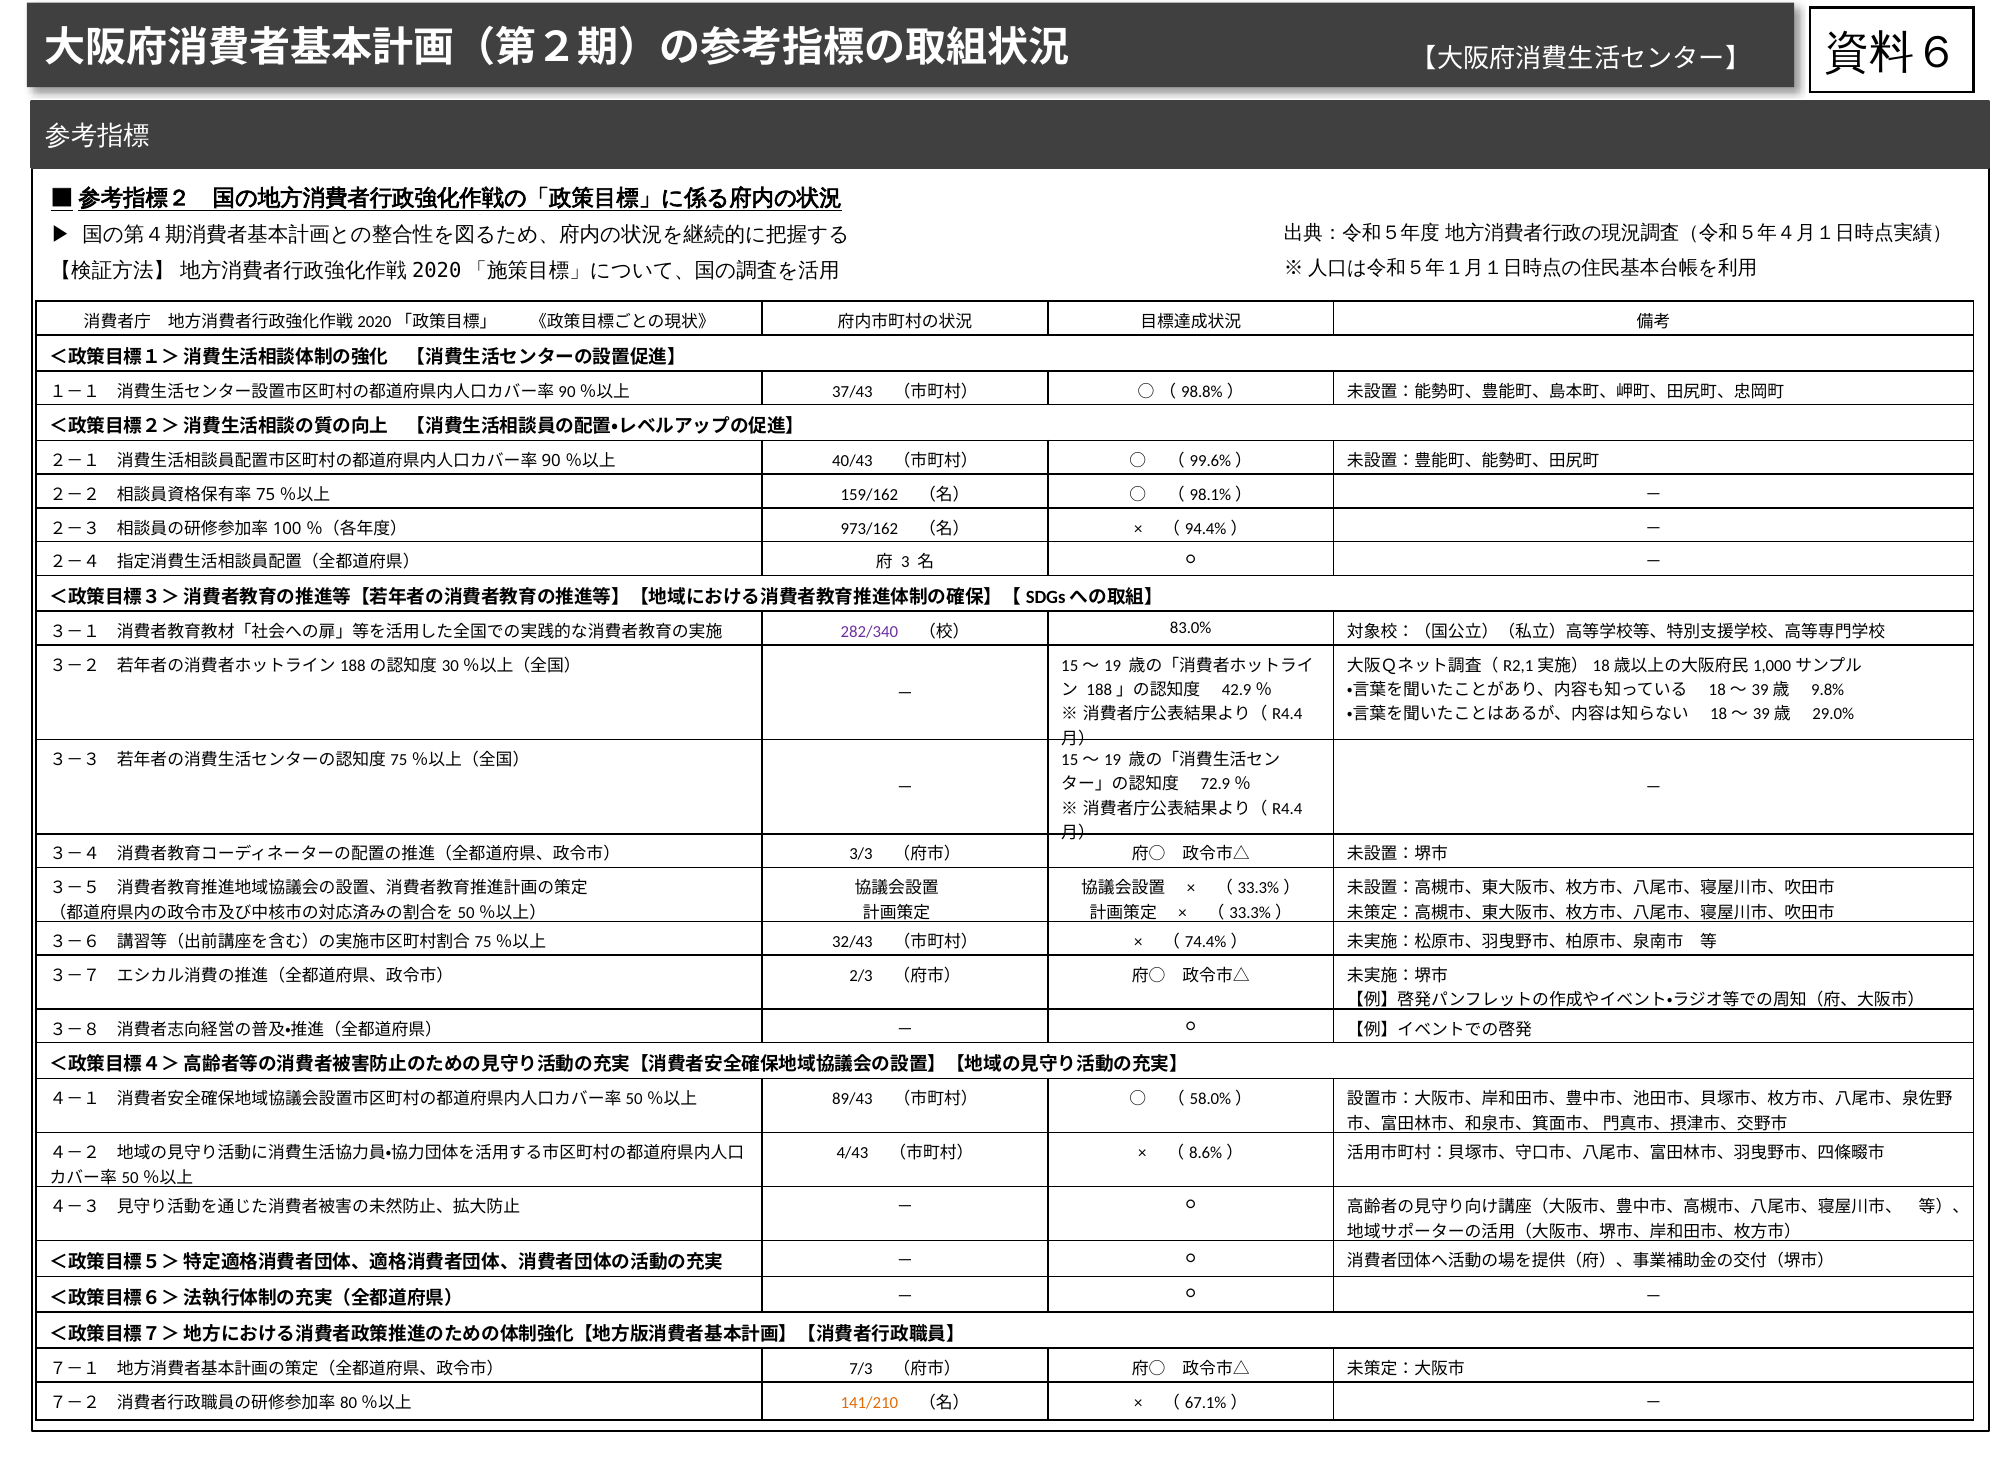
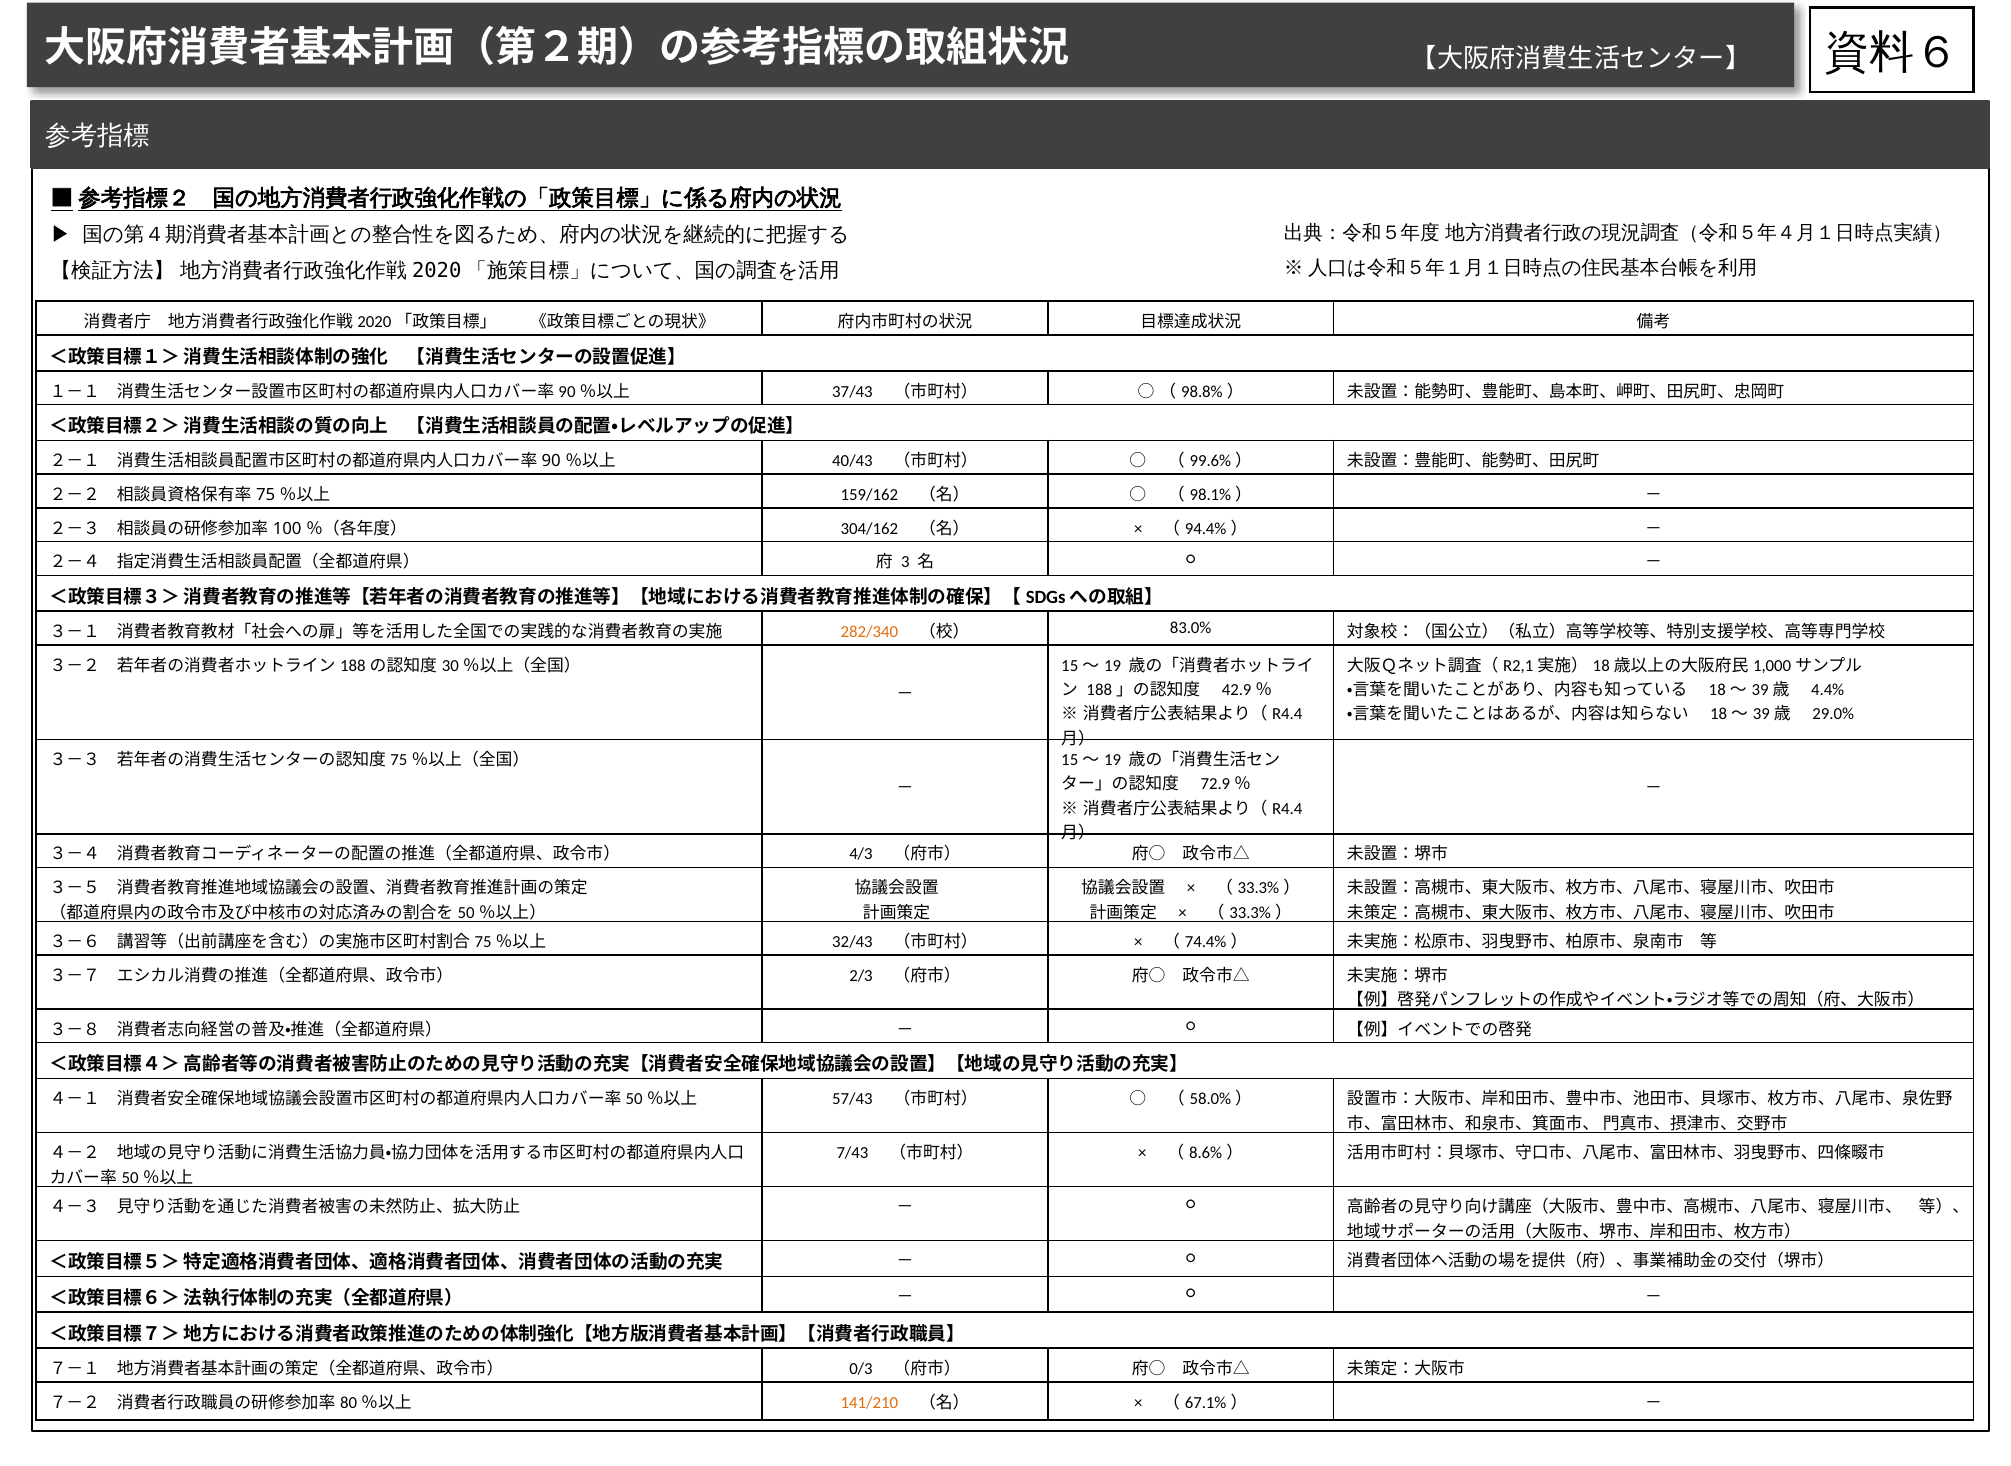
973/162: 973/162 -> 304/162
282/340 colour: purple -> orange
9.8%: 9.8% -> 4.4%
3/3: 3/3 -> 4/3
89/43: 89/43 -> 57/43
4/43: 4/43 -> 7/43
7/3: 7/3 -> 0/3
